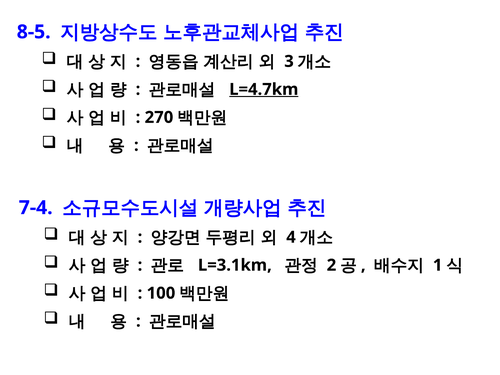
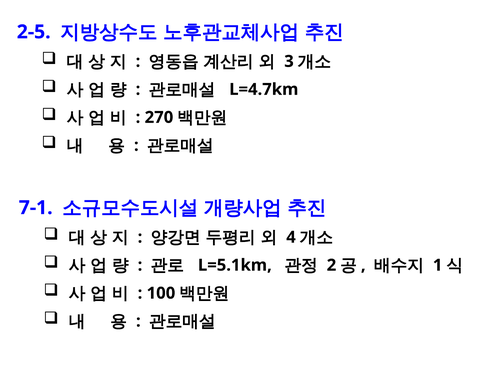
8-5: 8-5 -> 2-5
L=4.7km underline: present -> none
7-4: 7-4 -> 7-1
L=3.1km: L=3.1km -> L=5.1km
